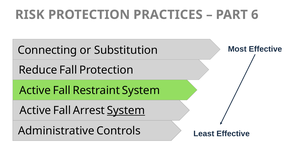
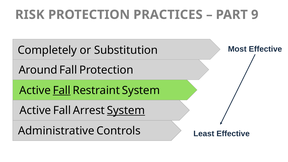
6: 6 -> 9
Connecting: Connecting -> Completely
Reduce: Reduce -> Around
Fall at (62, 90) underline: none -> present
